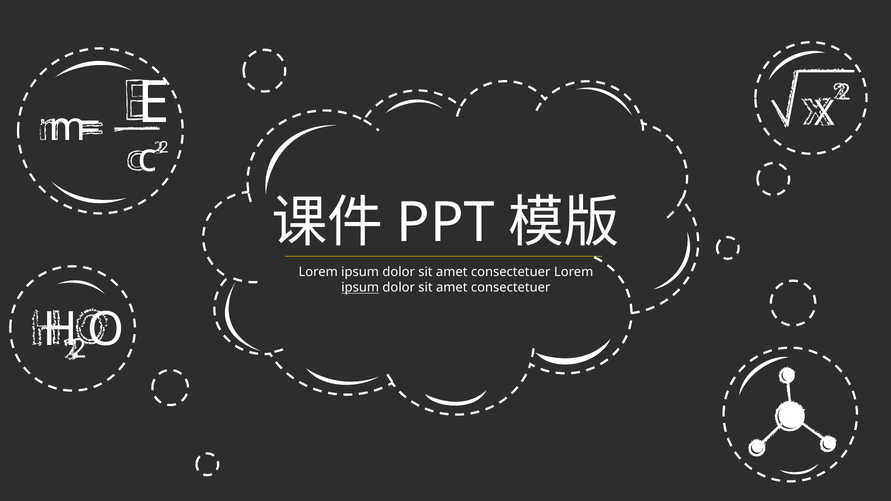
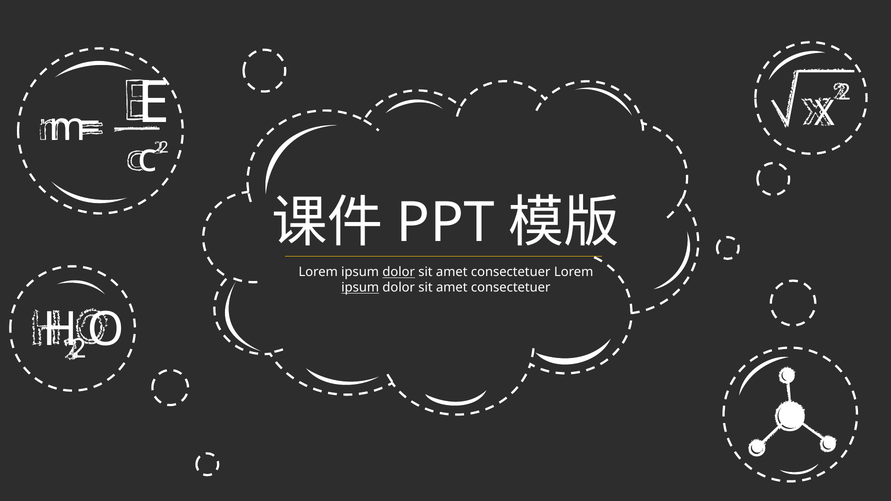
dolor at (399, 272) underline: none -> present
